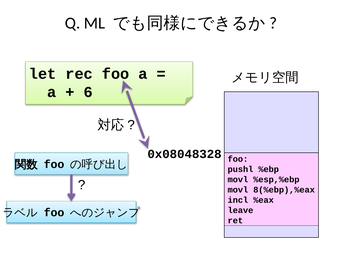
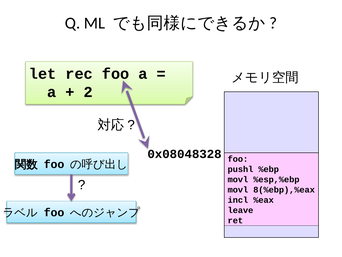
6: 6 -> 2
